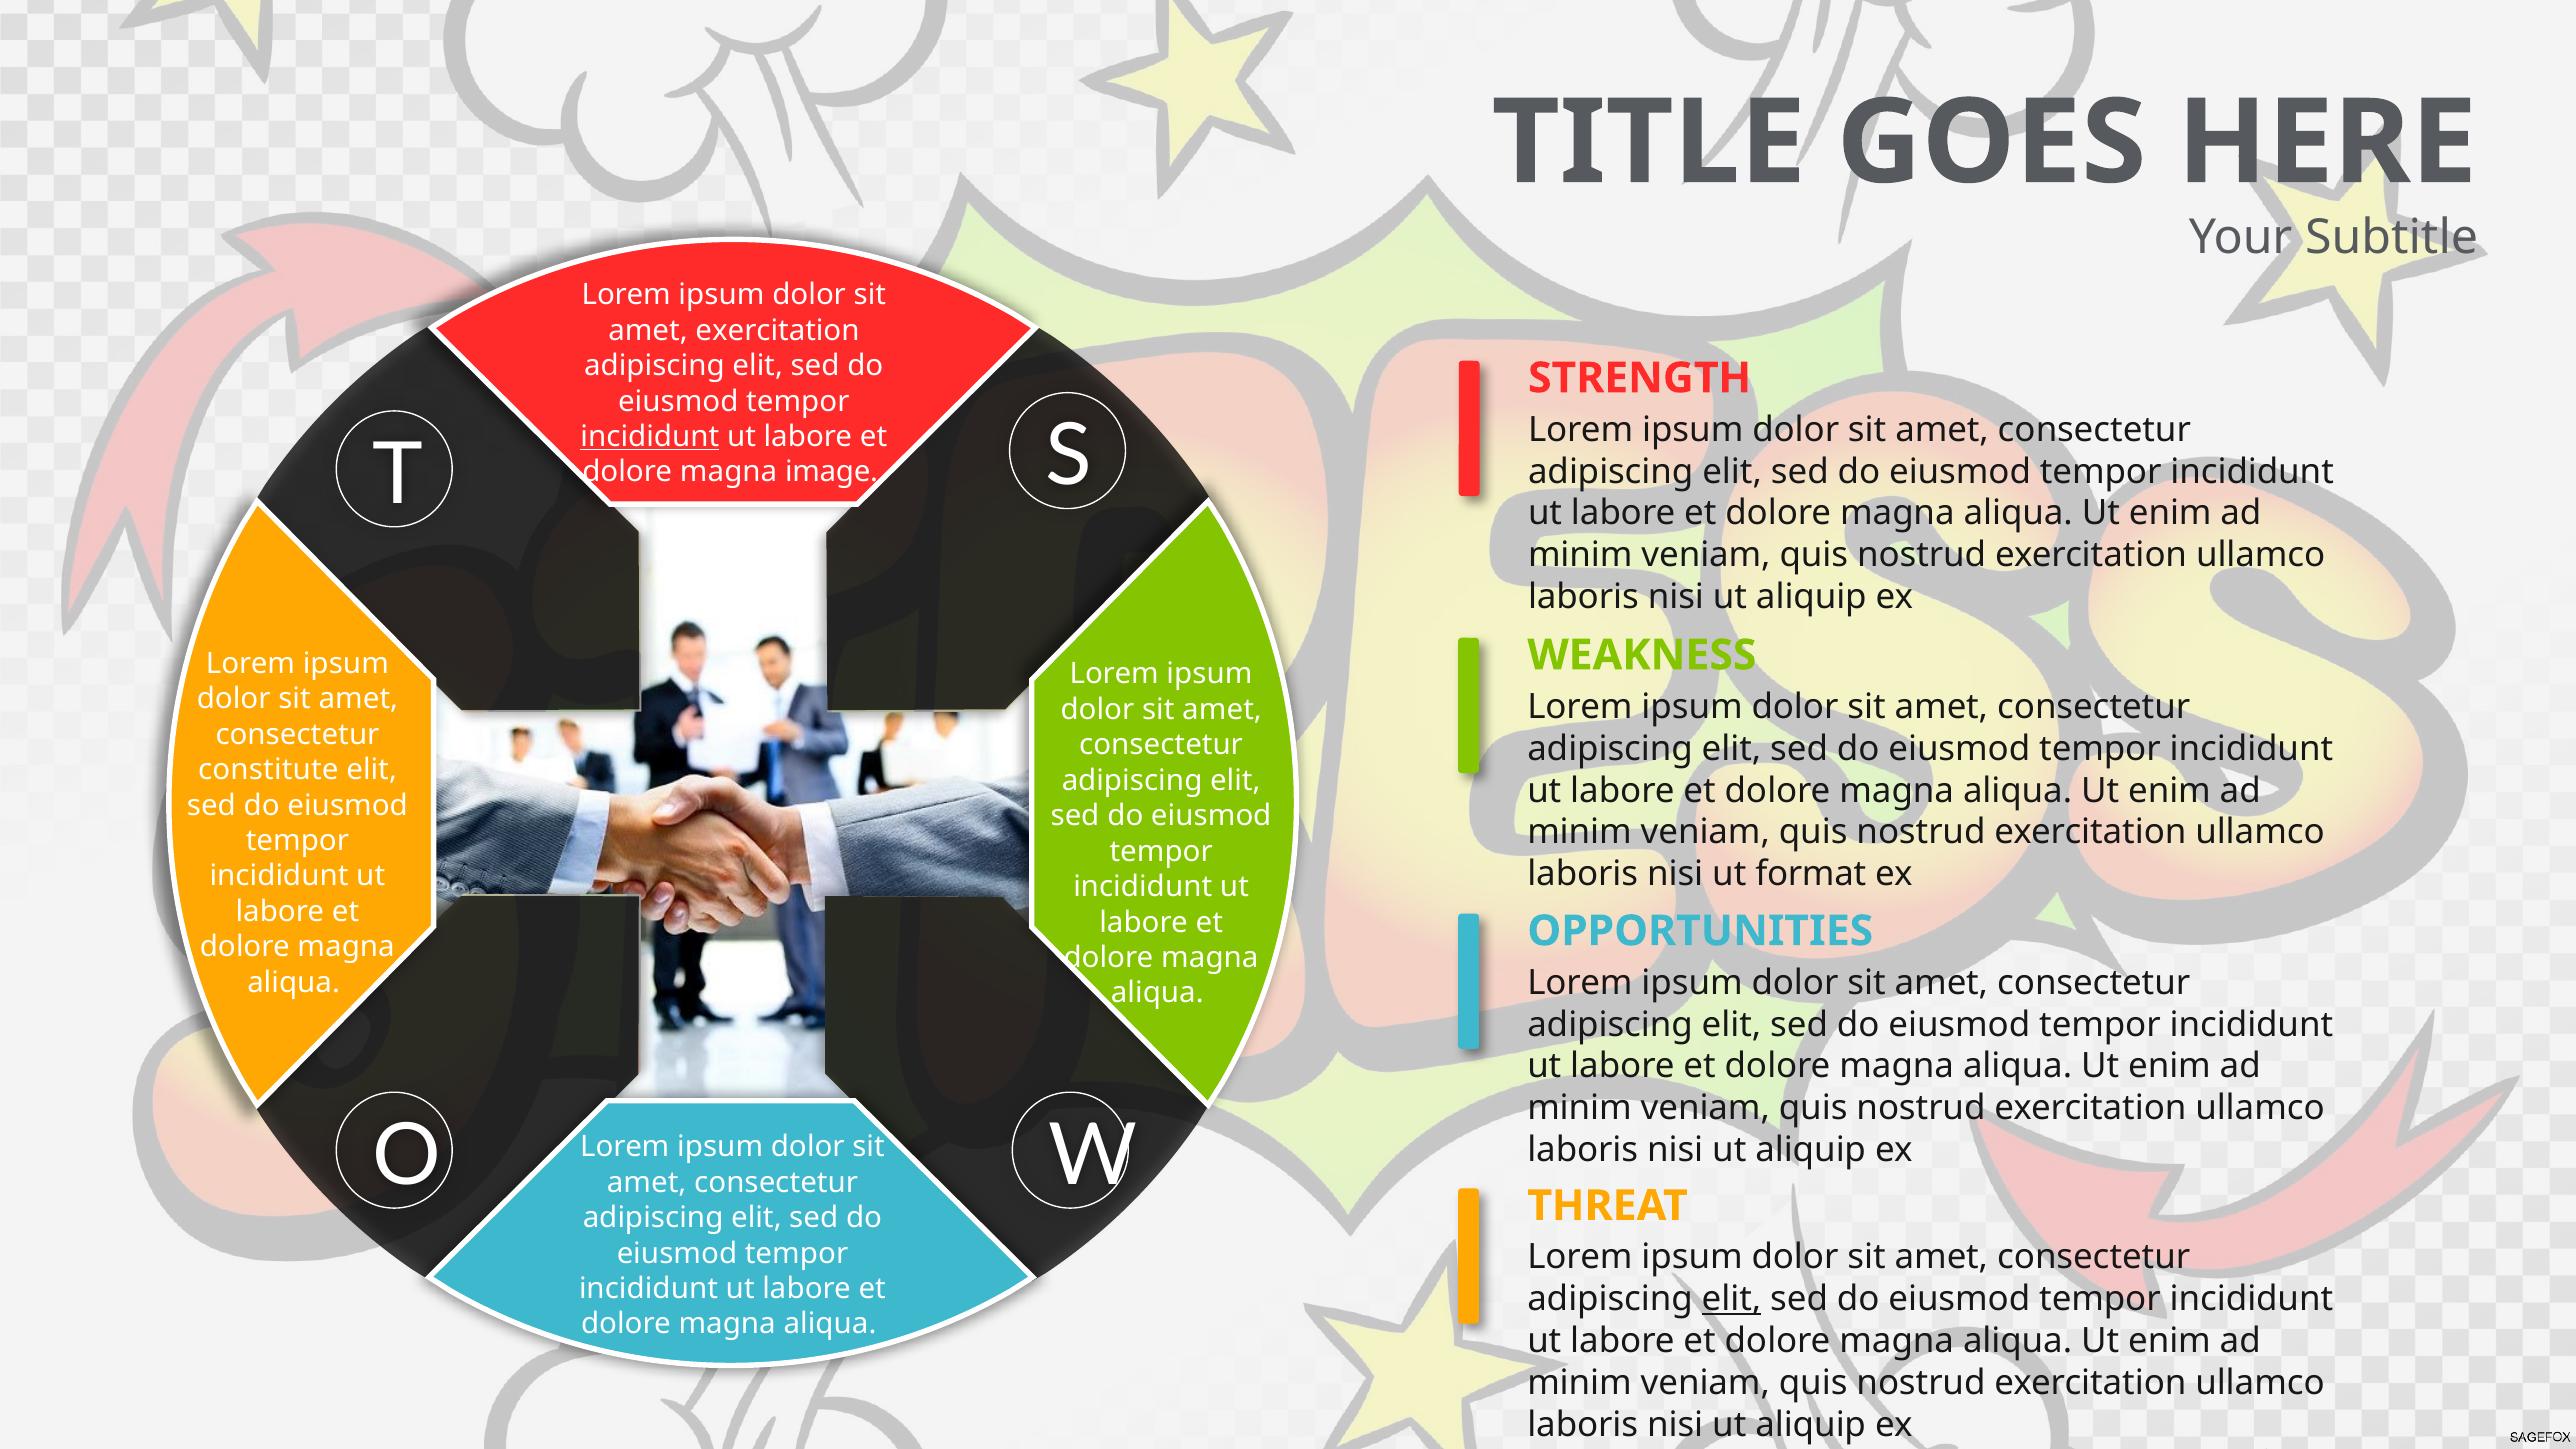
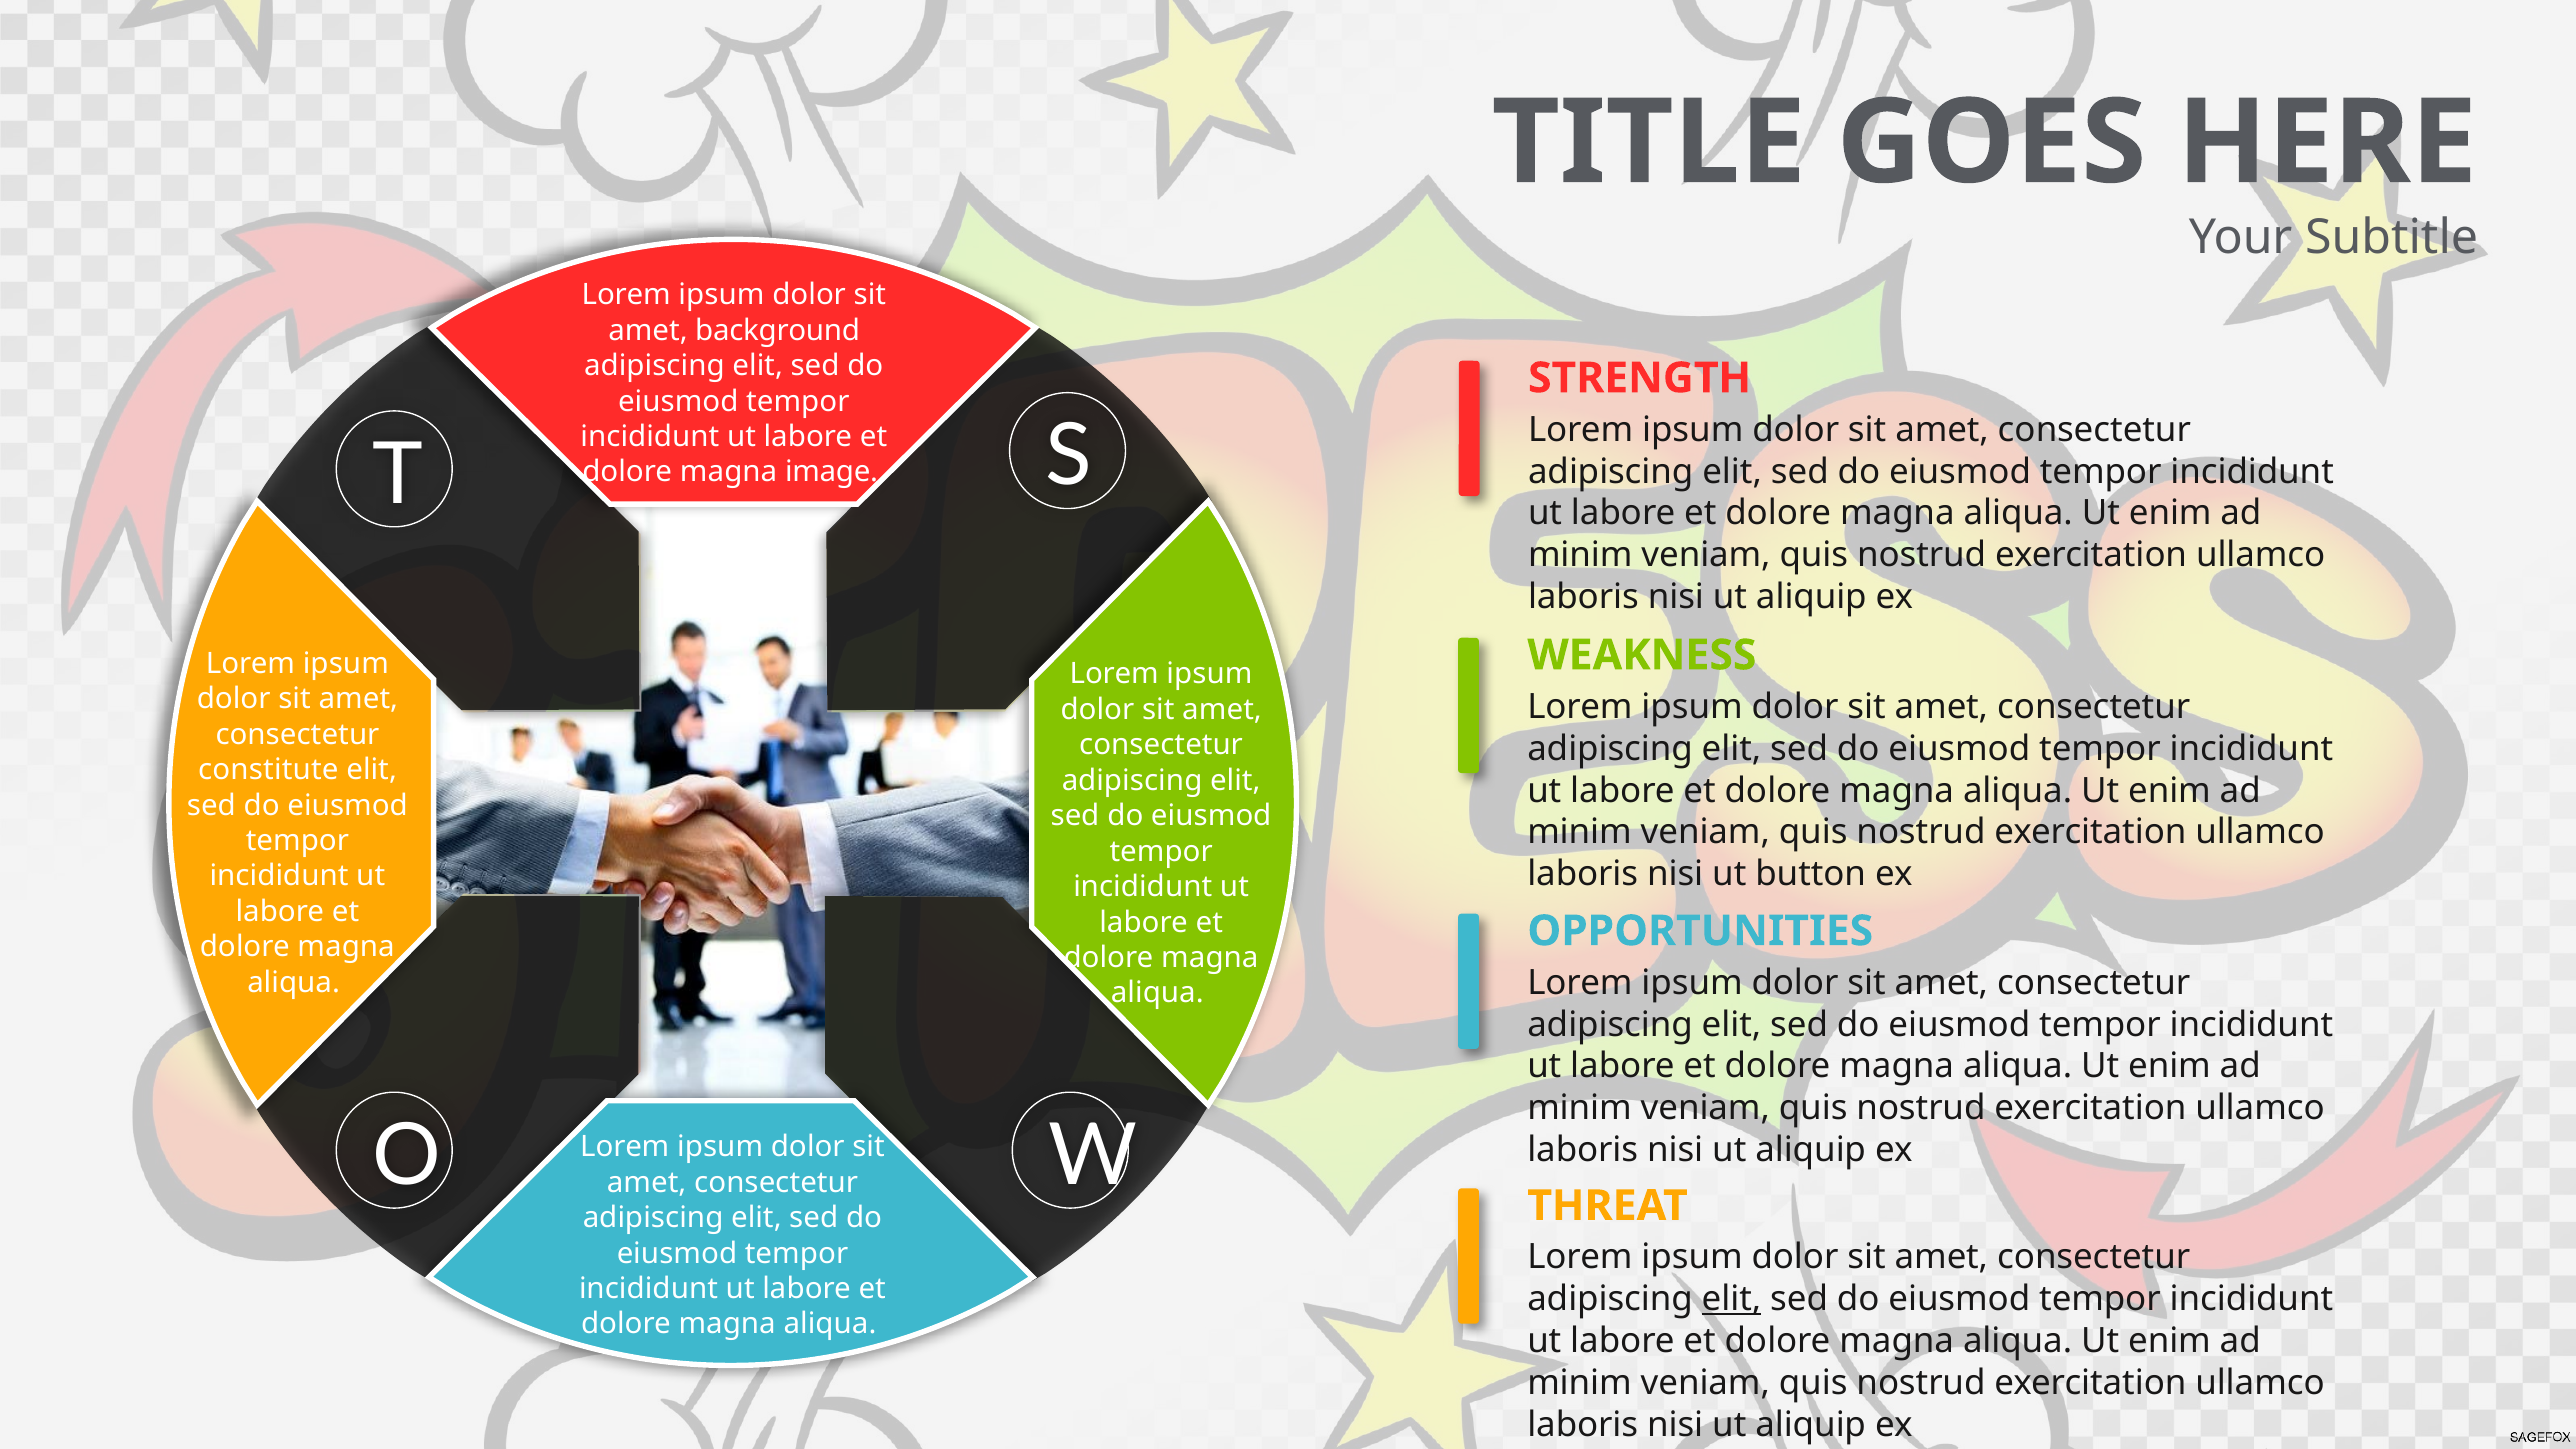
amet exercitation: exercitation -> background
incididunt at (650, 437) underline: present -> none
format: format -> button
